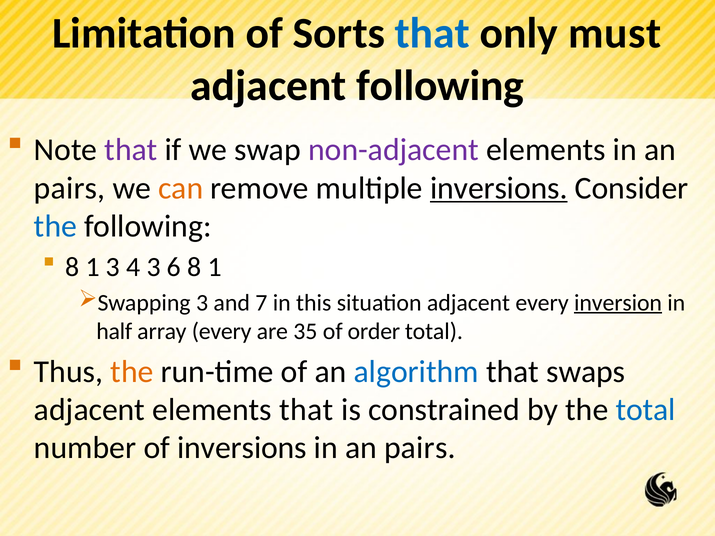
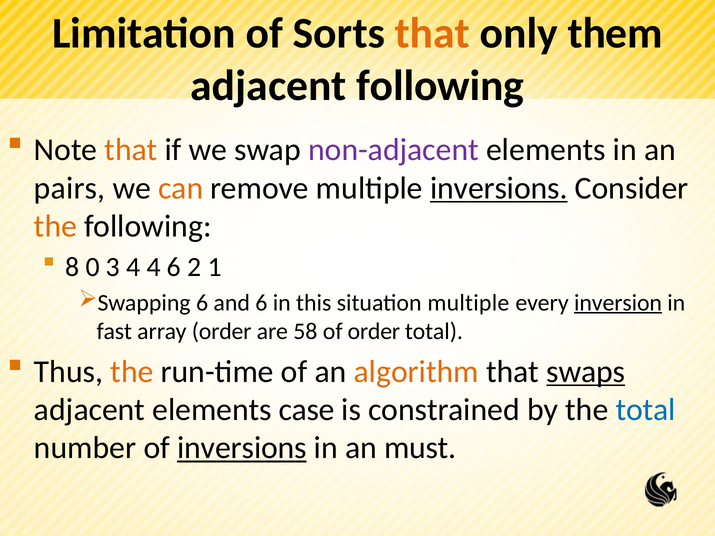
that at (432, 33) colour: blue -> orange
must: must -> them
that at (131, 150) colour: purple -> orange
the at (56, 226) colour: blue -> orange
1 at (93, 267): 1 -> 0
4 3: 3 -> 4
6 8: 8 -> 2
Swapping 3: 3 -> 6
and 7: 7 -> 6
situation adjacent: adjacent -> multiple
half: half -> fast
array every: every -> order
35: 35 -> 58
algorithm colour: blue -> orange
swaps underline: none -> present
elements that: that -> case
inversions at (242, 448) underline: none -> present
pairs at (420, 448): pairs -> must
